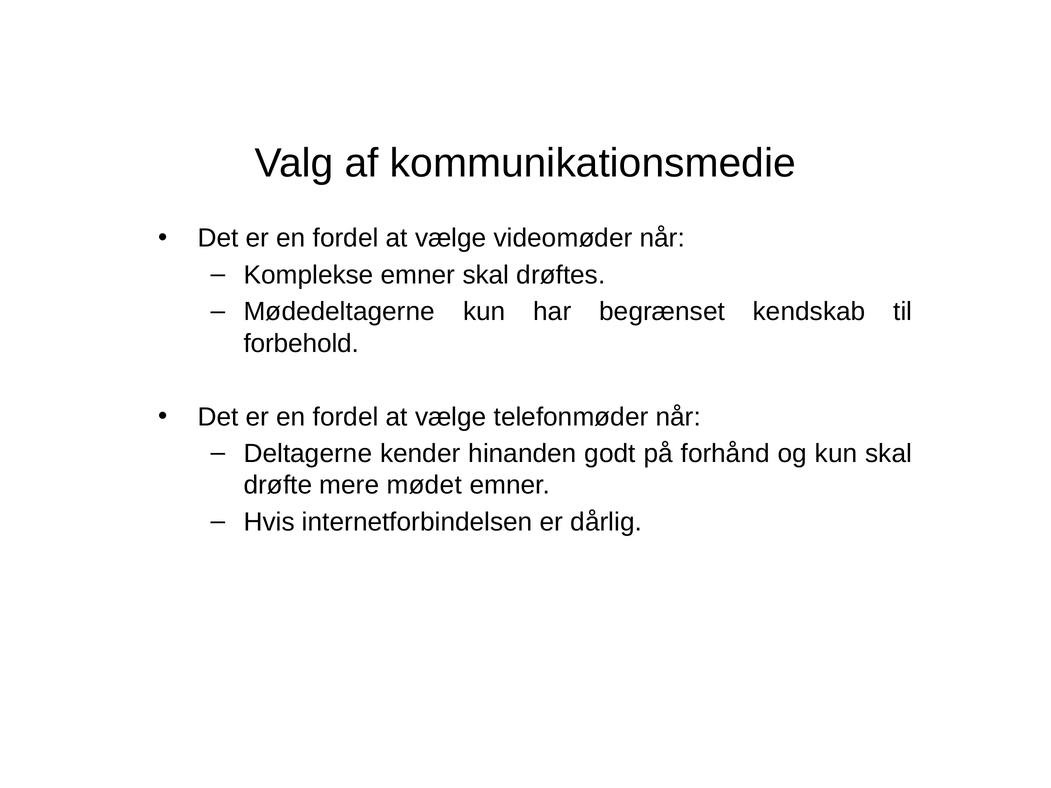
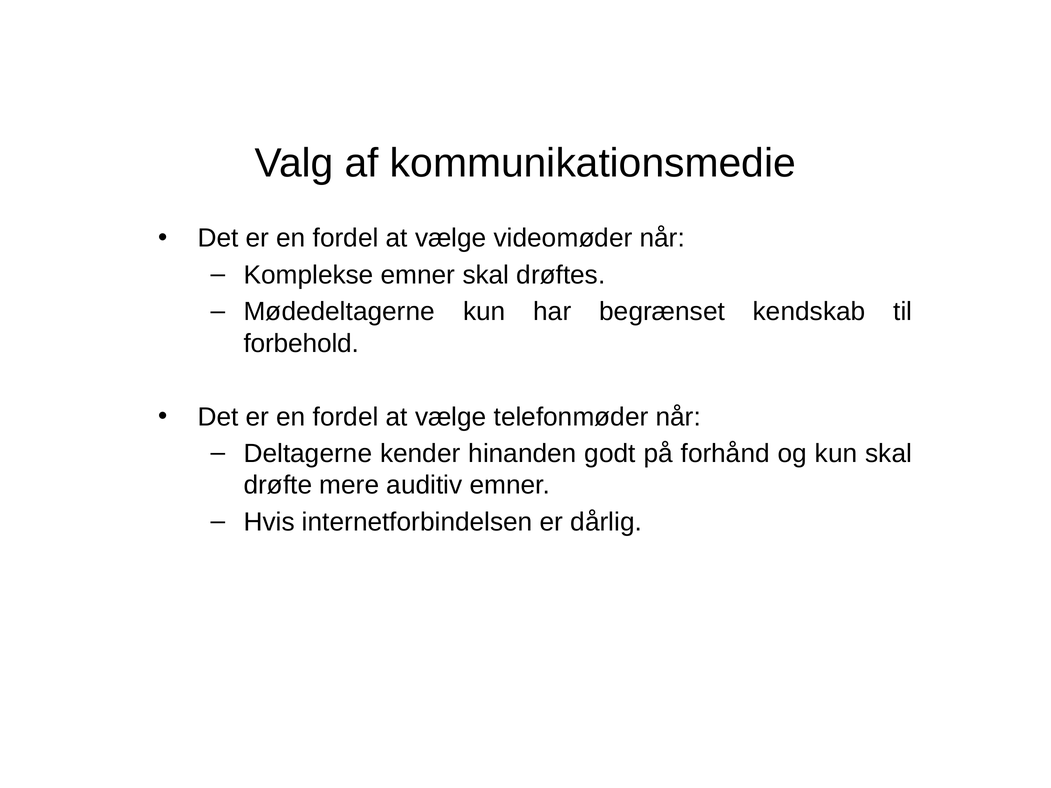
mødet: mødet -> auditiv
